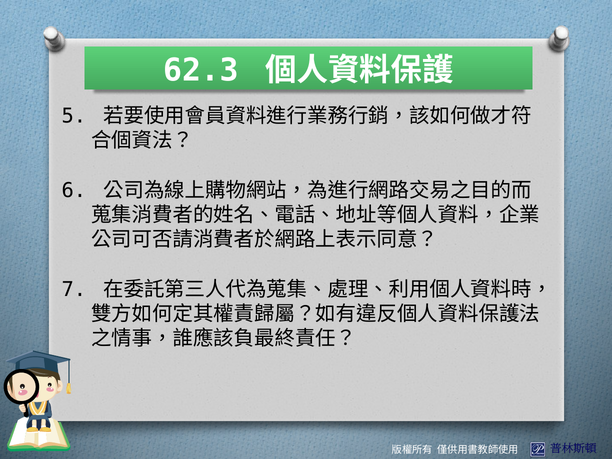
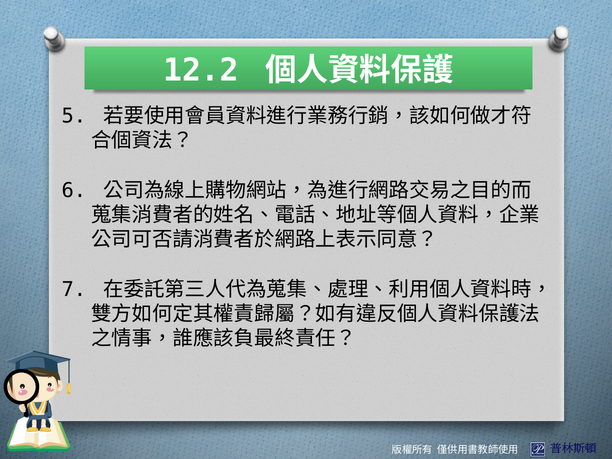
62.3: 62.3 -> 12.2
